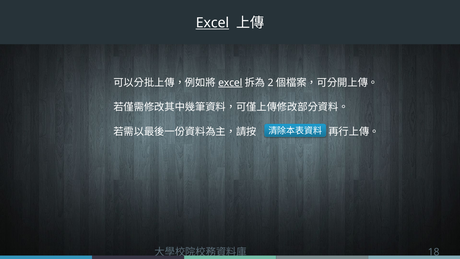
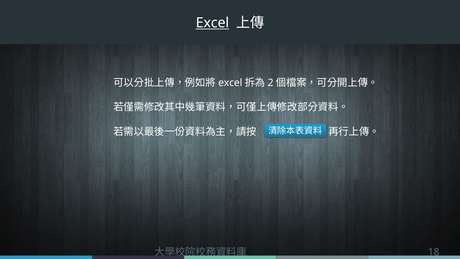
excel at (230, 83) underline: present -> none
